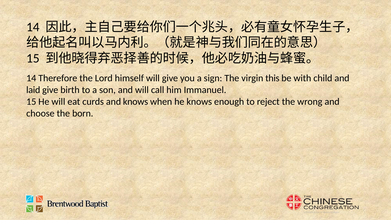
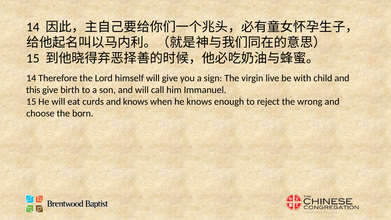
this: this -> live
laid: laid -> this
